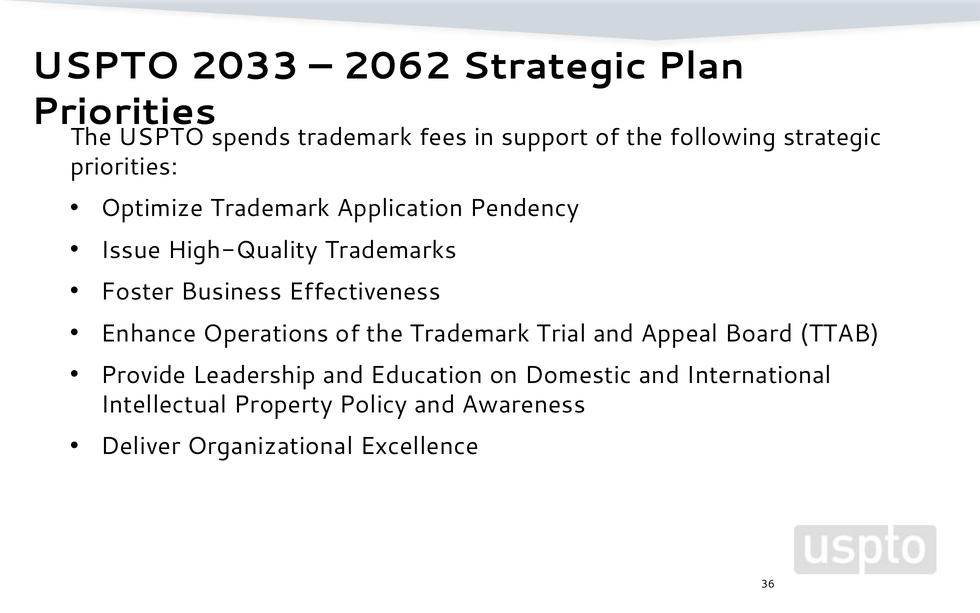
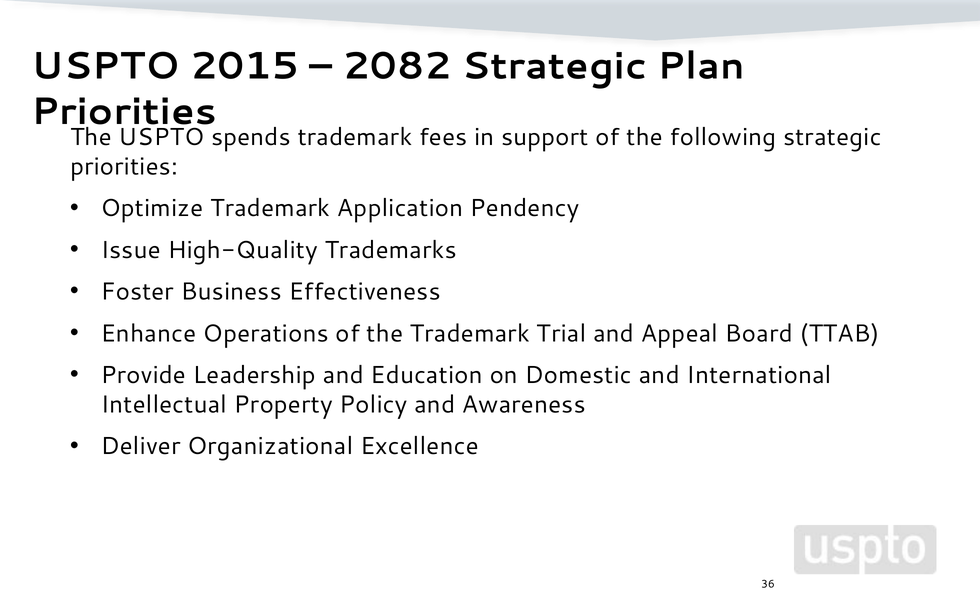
2033: 2033 -> 2015
2062: 2062 -> 2082
